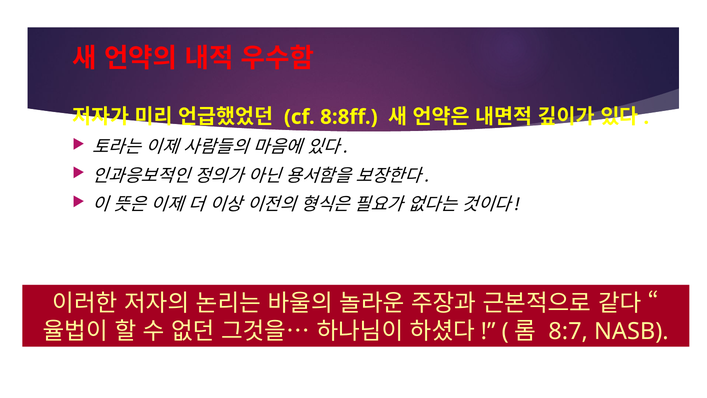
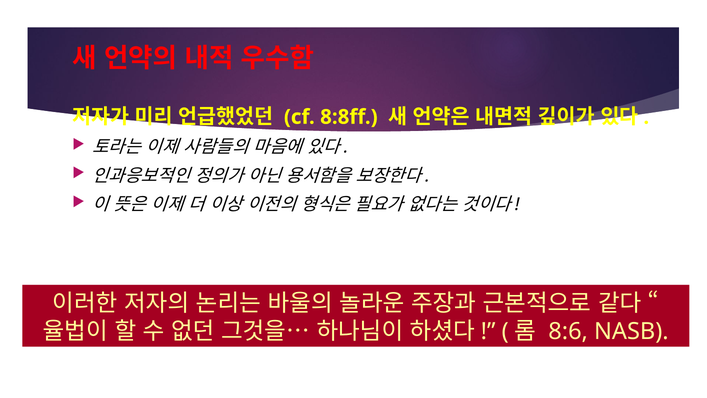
8:7: 8:7 -> 8:6
